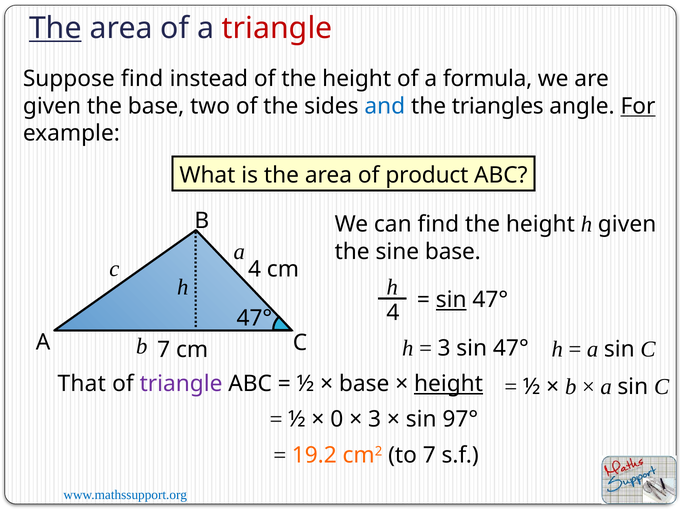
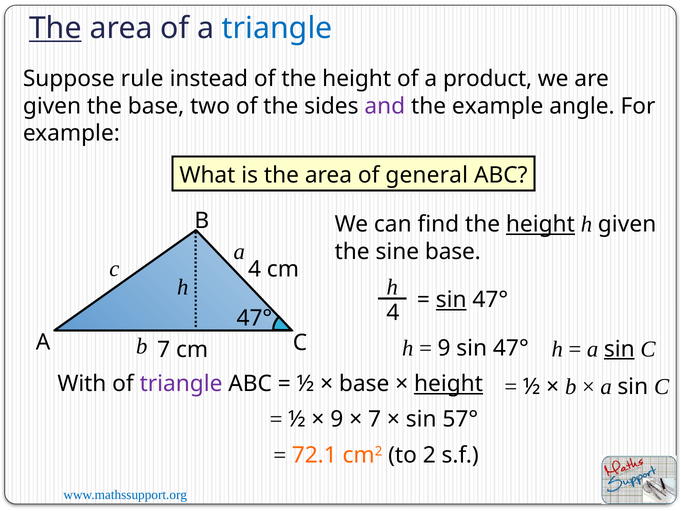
triangle at (277, 28) colour: red -> blue
Suppose find: find -> rule
formula: formula -> product
and colour: blue -> purple
the triangles: triangles -> example
For underline: present -> none
product: product -> general
height at (540, 224) underline: none -> present
3 at (444, 348): 3 -> 9
sin at (619, 349) underline: none -> present
That: That -> With
0 at (337, 419): 0 -> 9
3 at (375, 419): 3 -> 7
97°: 97° -> 57°
19.2: 19.2 -> 72.1
to 7: 7 -> 2
